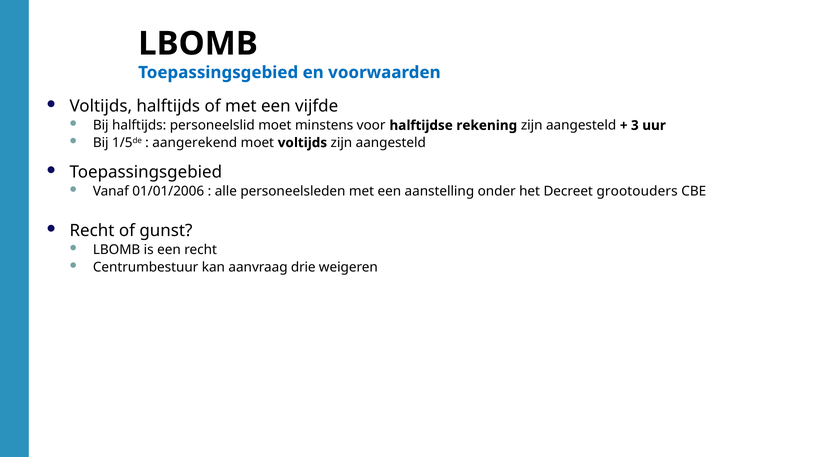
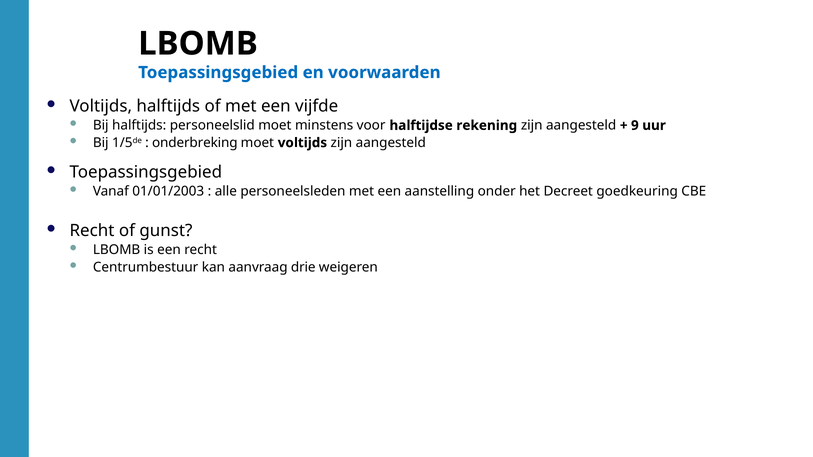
3: 3 -> 9
aangerekend: aangerekend -> onderbreking
01/01/2006: 01/01/2006 -> 01/01/2003
grootouders: grootouders -> goedkeuring
